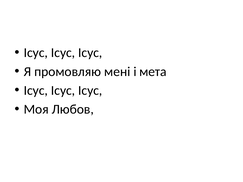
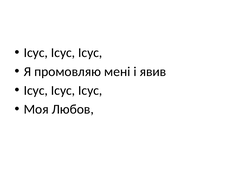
мета: мета -> явив
